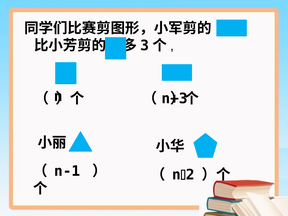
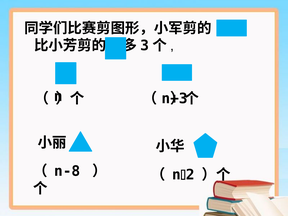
n-1: n-1 -> n-8
